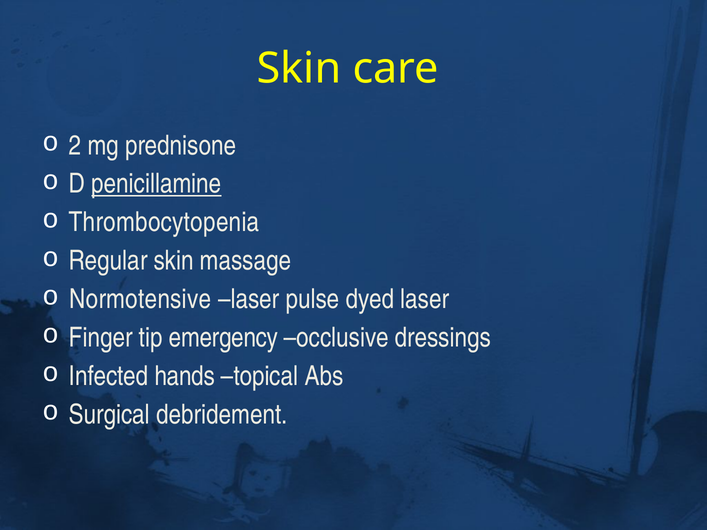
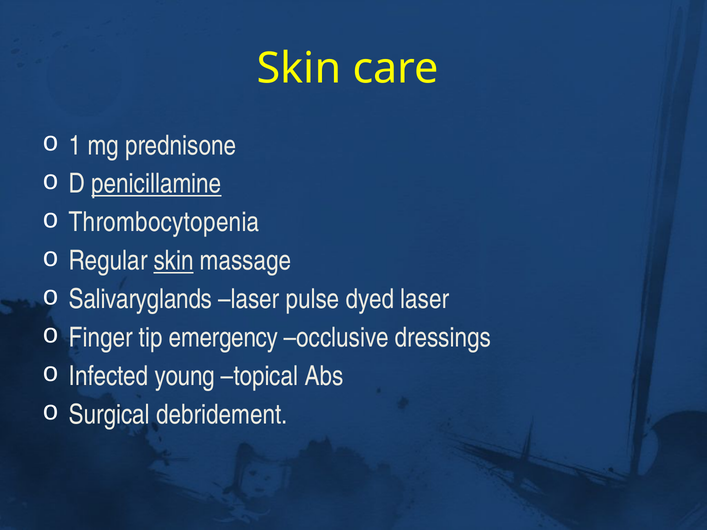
2: 2 -> 1
skin at (174, 261) underline: none -> present
Normotensive: Normotensive -> Salivaryglands
hands: hands -> young
